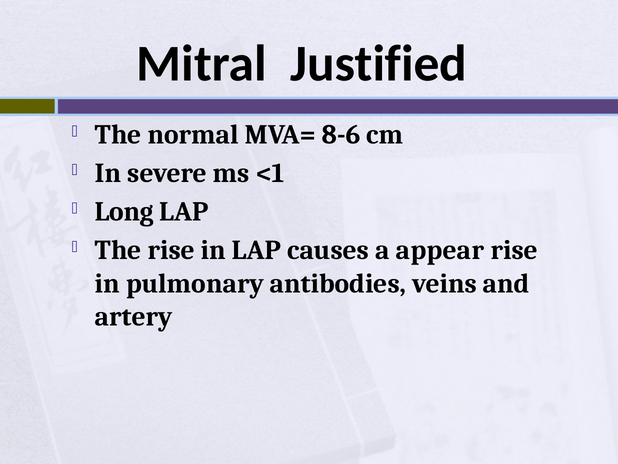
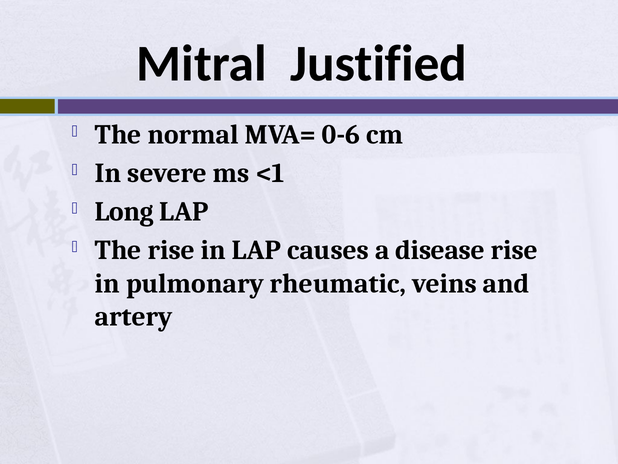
8-6: 8-6 -> 0-6
appear: appear -> disease
antibodies: antibodies -> rheumatic
